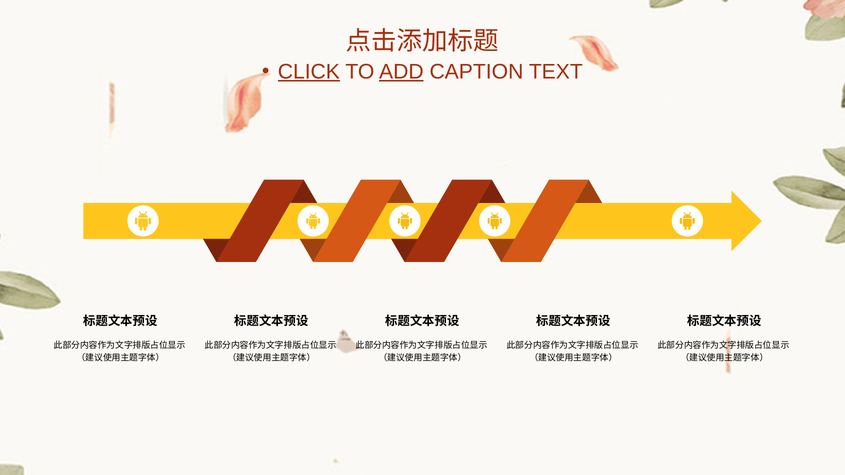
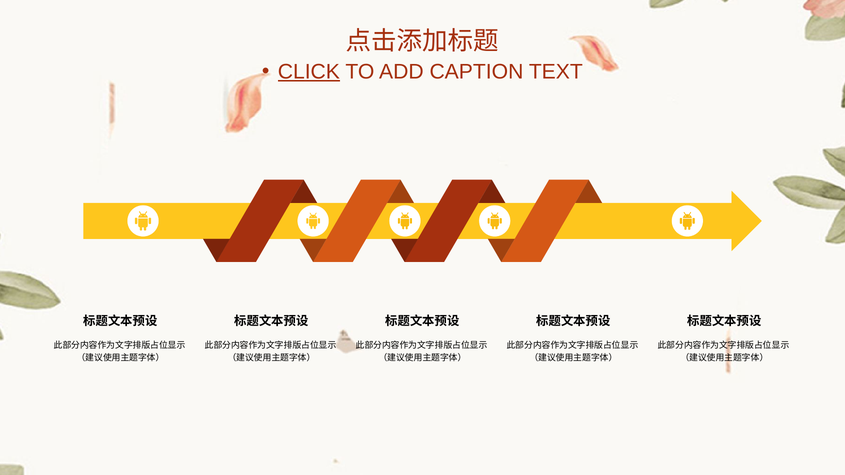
ADD underline: present -> none
